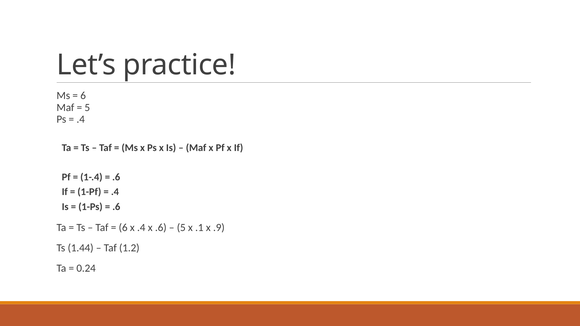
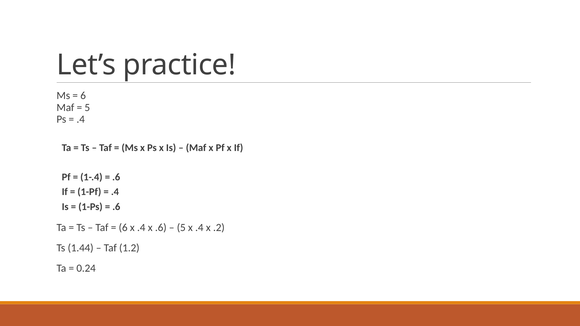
5 x .1: .1 -> .4
.9: .9 -> .2
